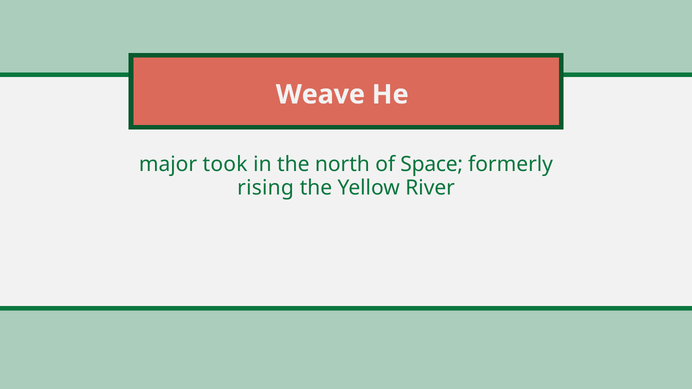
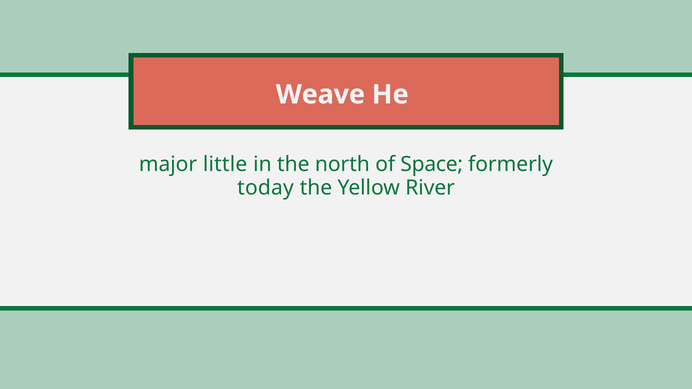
took: took -> little
rising: rising -> today
